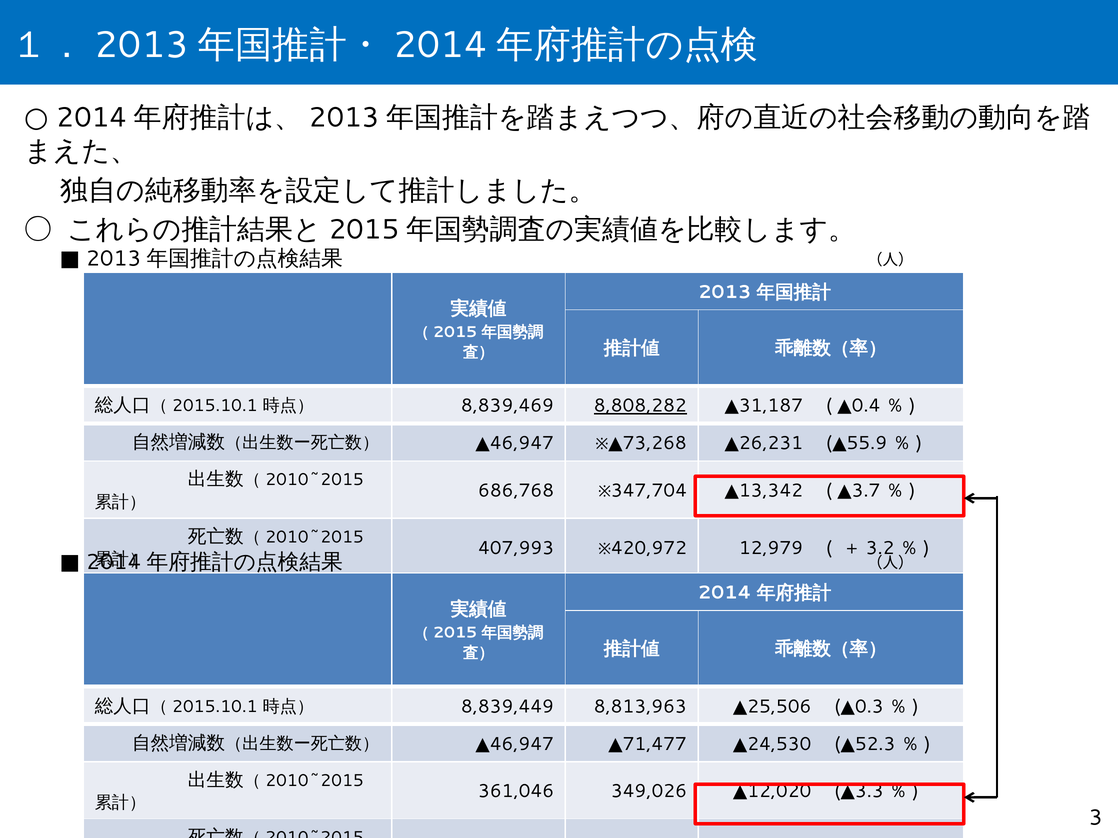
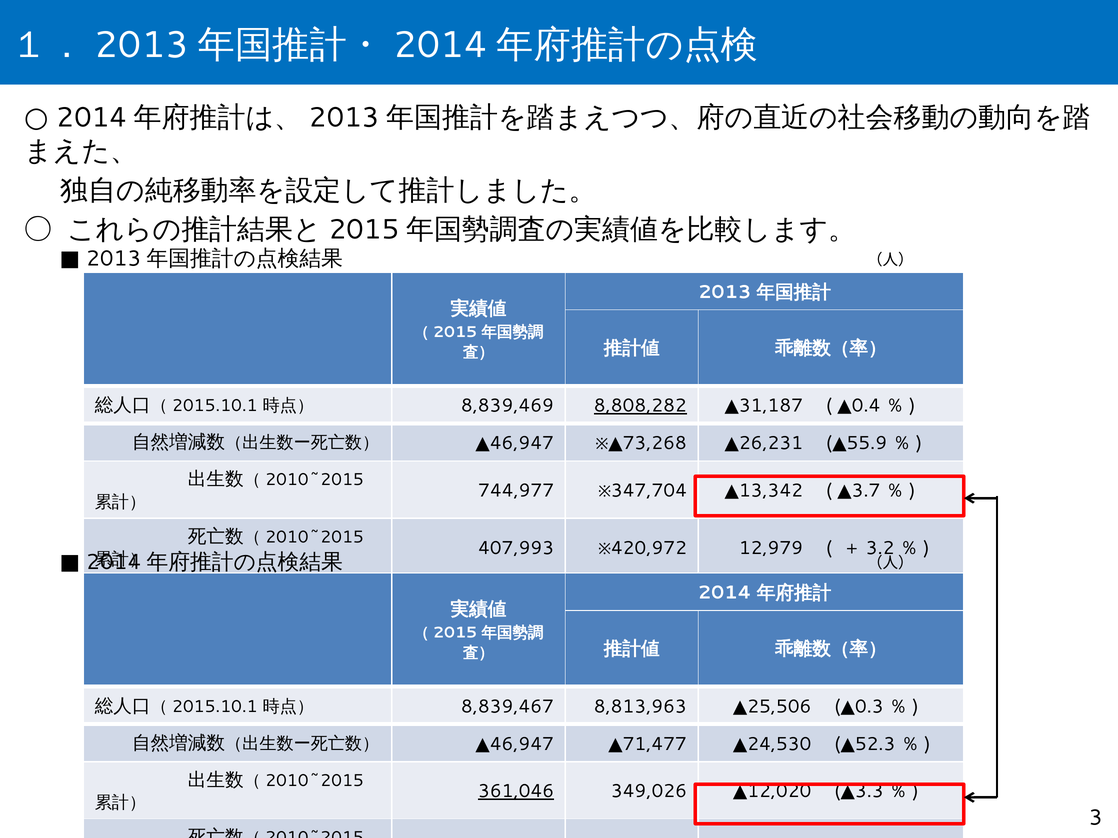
686,768: 686,768 -> 744,977
8,839,449: 8,839,449 -> 8,839,467
361,046 underline: none -> present
